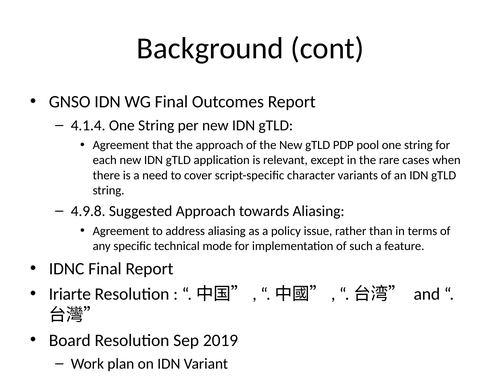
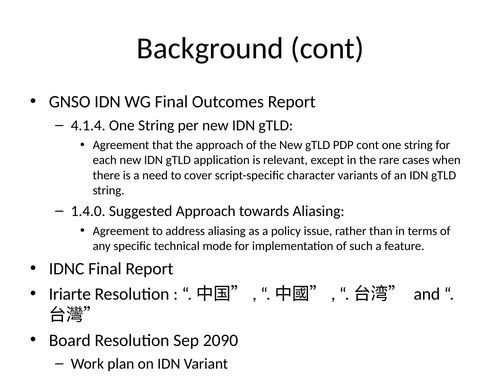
PDP pool: pool -> cont
4.9.8: 4.9.8 -> 1.4.0
2019: 2019 -> 2090
